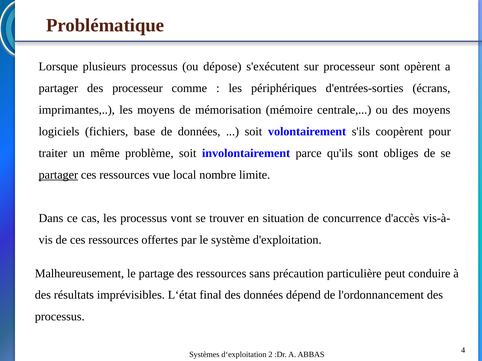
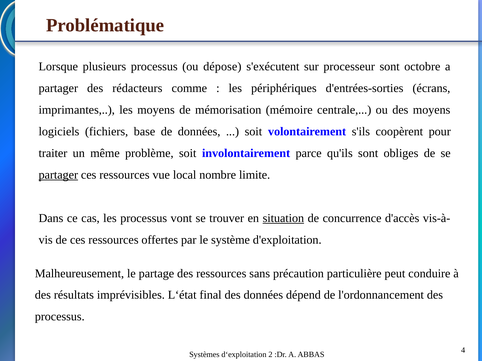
opèrent: opèrent -> octobre
des processeur: processeur -> rédacteurs
situation underline: none -> present
